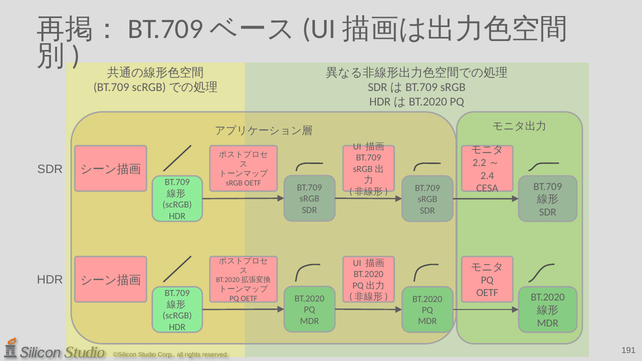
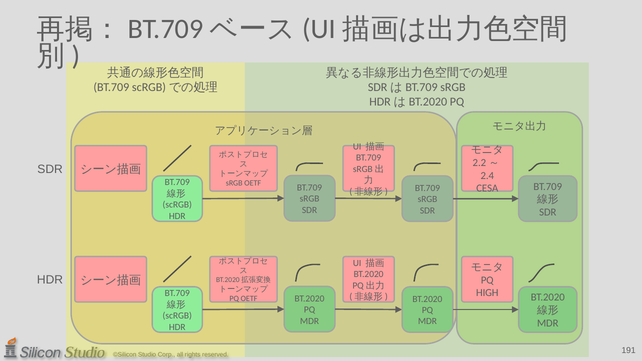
OETF at (487, 293): OETF -> HIGH
